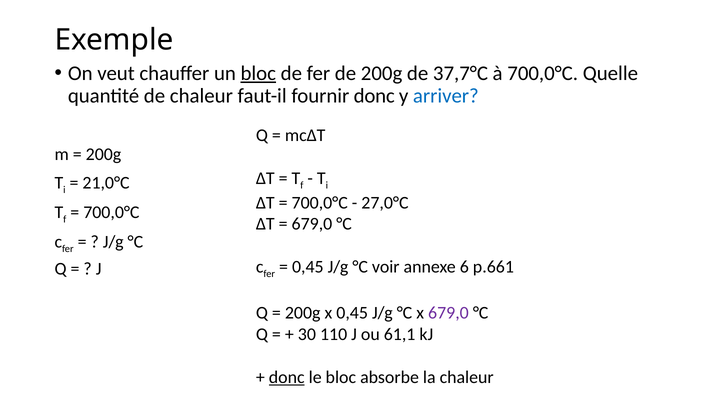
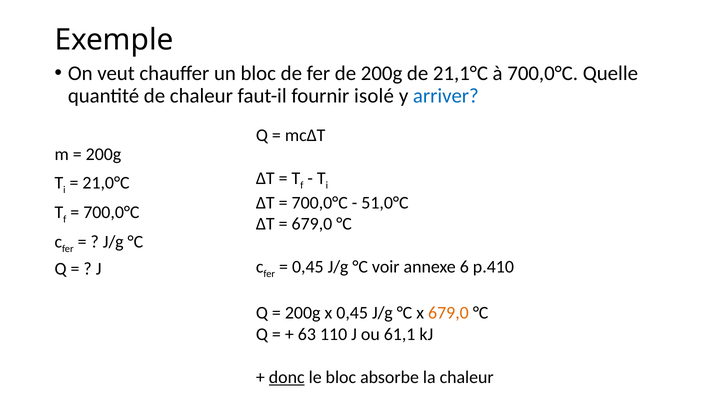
bloc at (258, 73) underline: present -> none
37,7°C: 37,7°C -> 21,1°C
fournir donc: donc -> isolé
27,0°C: 27,0°C -> 51,0°C
p.661: p.661 -> p.410
679,0 at (448, 313) colour: purple -> orange
30: 30 -> 63
